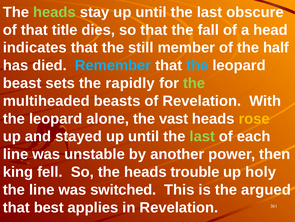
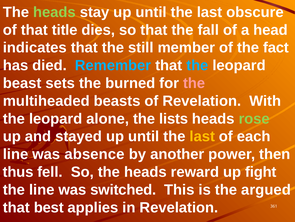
half: half -> fact
rapidly: rapidly -> burned
the at (194, 83) colour: light green -> pink
vast: vast -> lists
rose colour: yellow -> light green
last at (202, 136) colour: light green -> yellow
unstable: unstable -> absence
king: king -> thus
trouble: trouble -> reward
holy: holy -> fight
